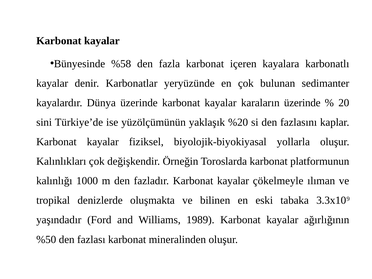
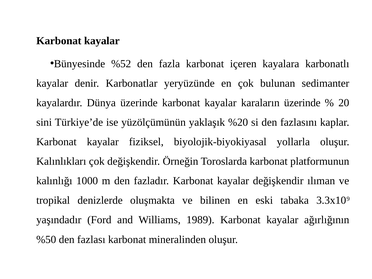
%58: %58 -> %52
kayalar çökelmeyle: çökelmeyle -> değişkendir
